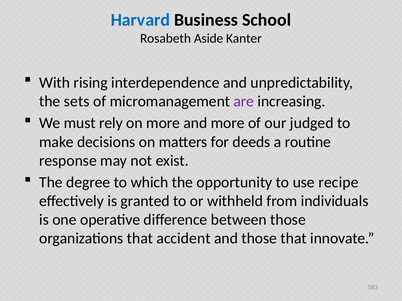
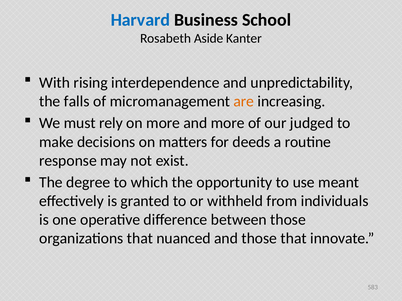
sets: sets -> falls
are colour: purple -> orange
recipe: recipe -> meant
accident: accident -> nuanced
